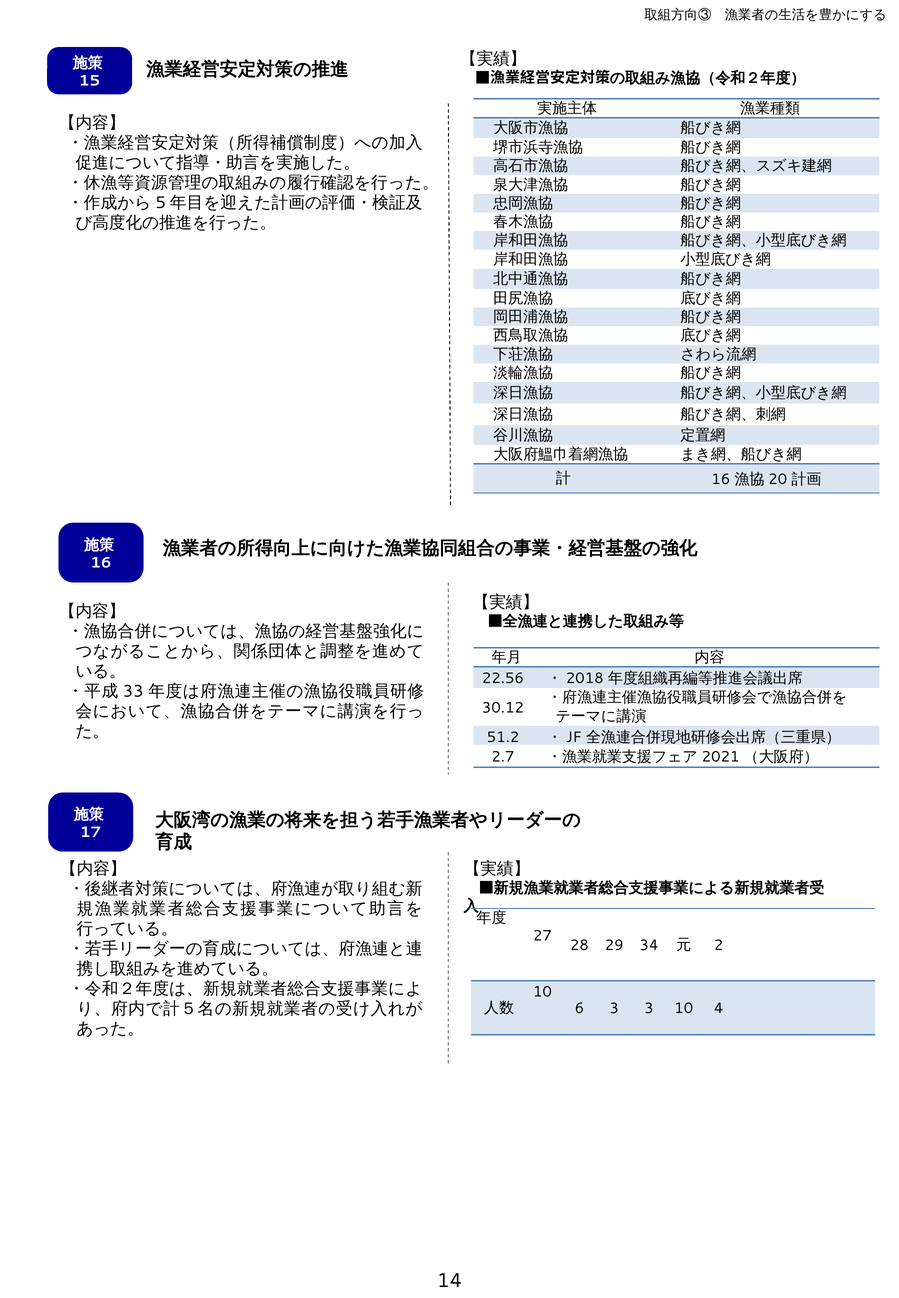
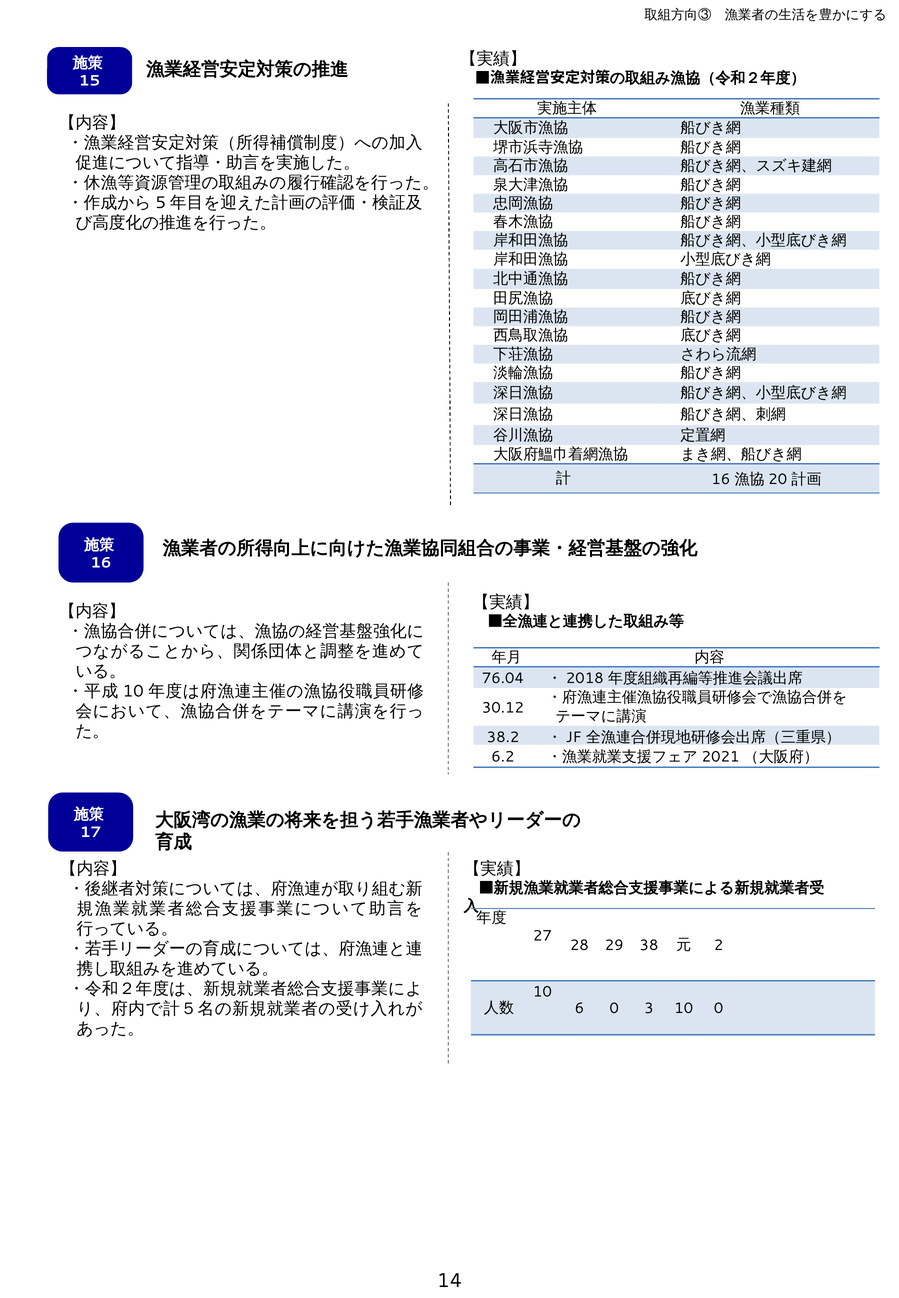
22.56: 22.56 -> 76.04
33 at (133, 691): 33 -> 10
51.2: 51.2 -> 38.2
2.7: 2.7 -> 6.2
34: 34 -> 38
6 3: 3 -> 0
10 4: 4 -> 0
